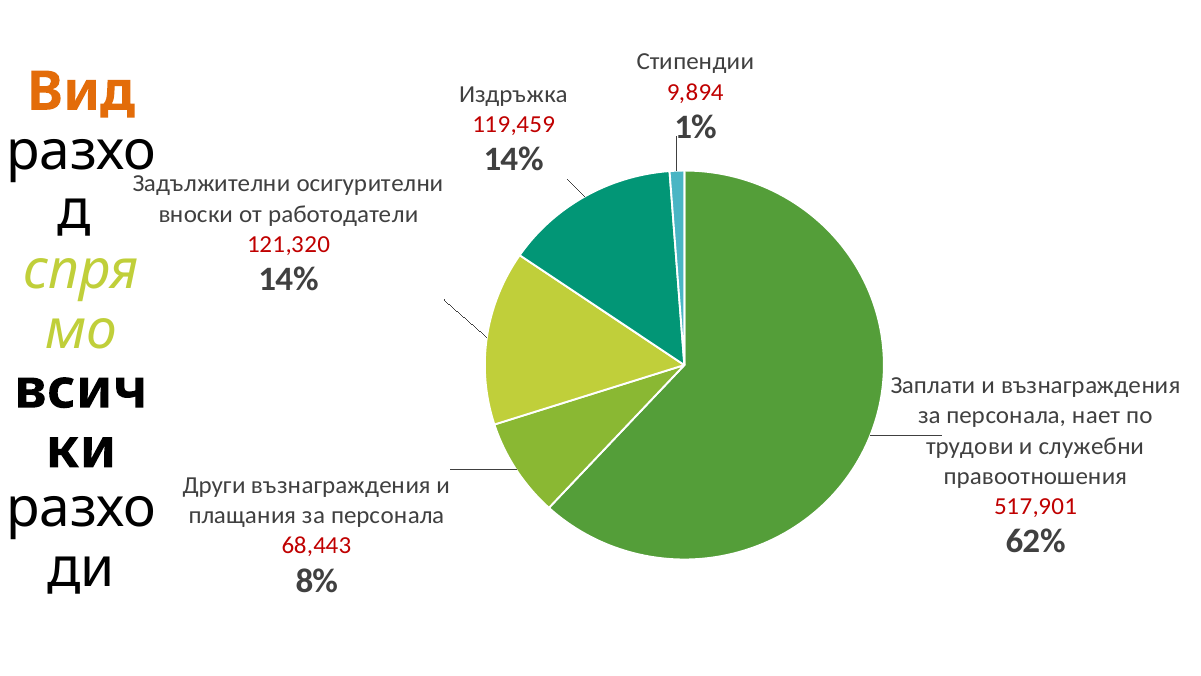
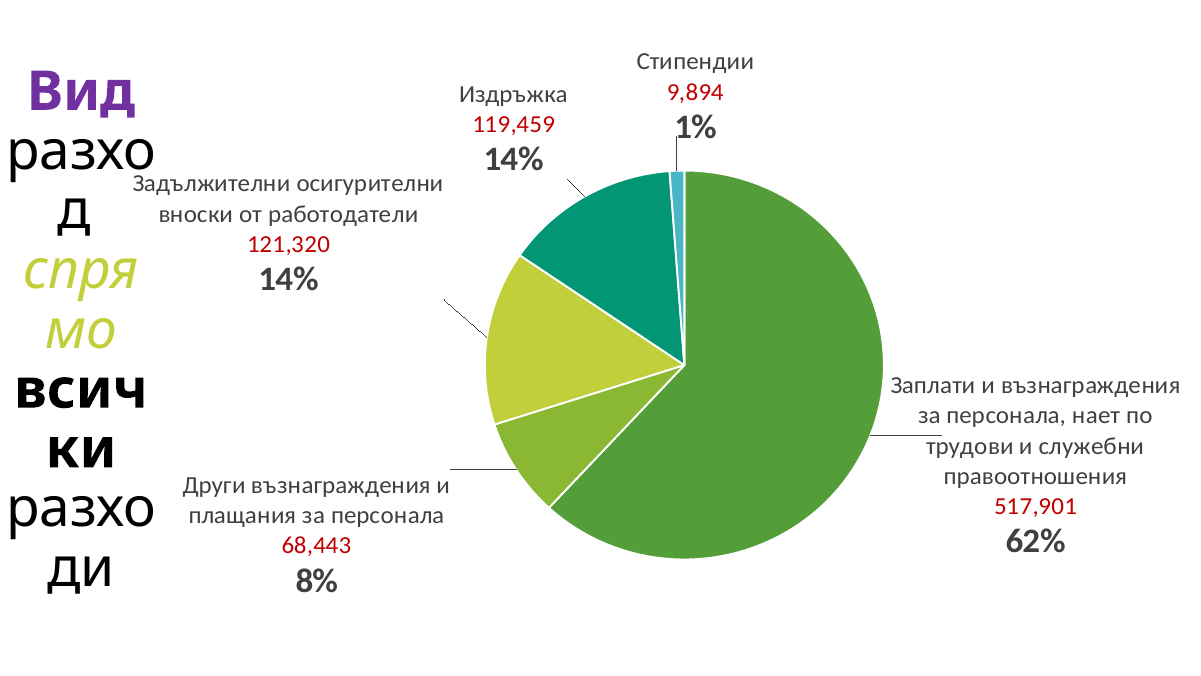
Вид colour: orange -> purple
